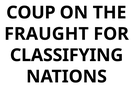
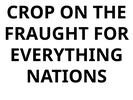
COUP: COUP -> CROP
CLASSIFYING: CLASSIFYING -> EVERYTHING
